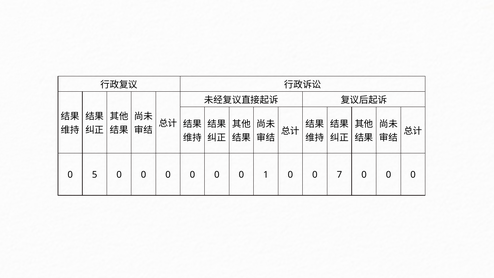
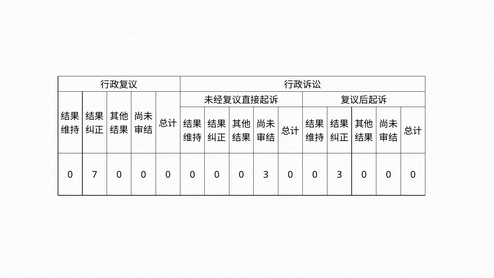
5: 5 -> 7
0 0 0 1: 1 -> 3
7 at (339, 175): 7 -> 3
